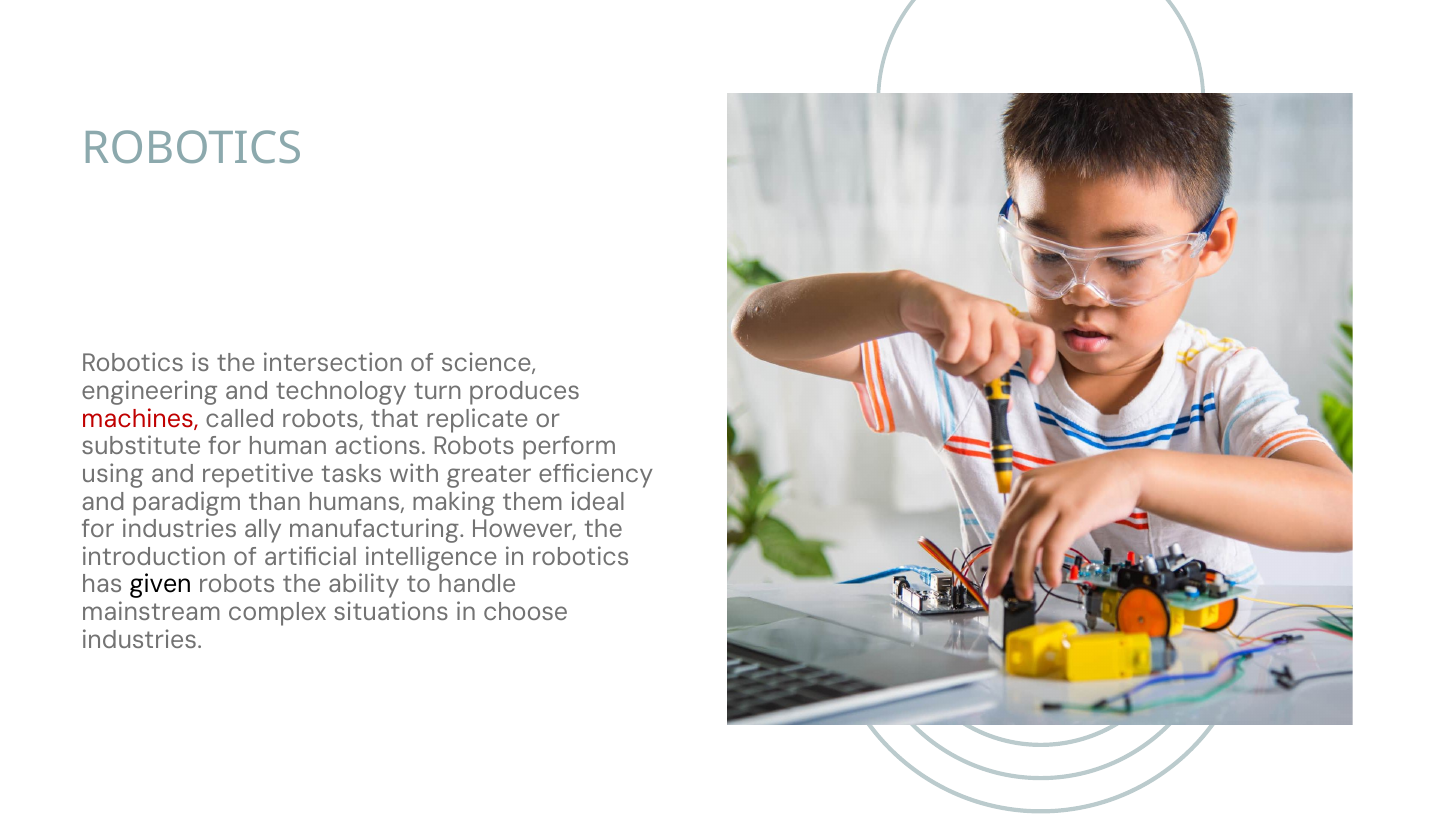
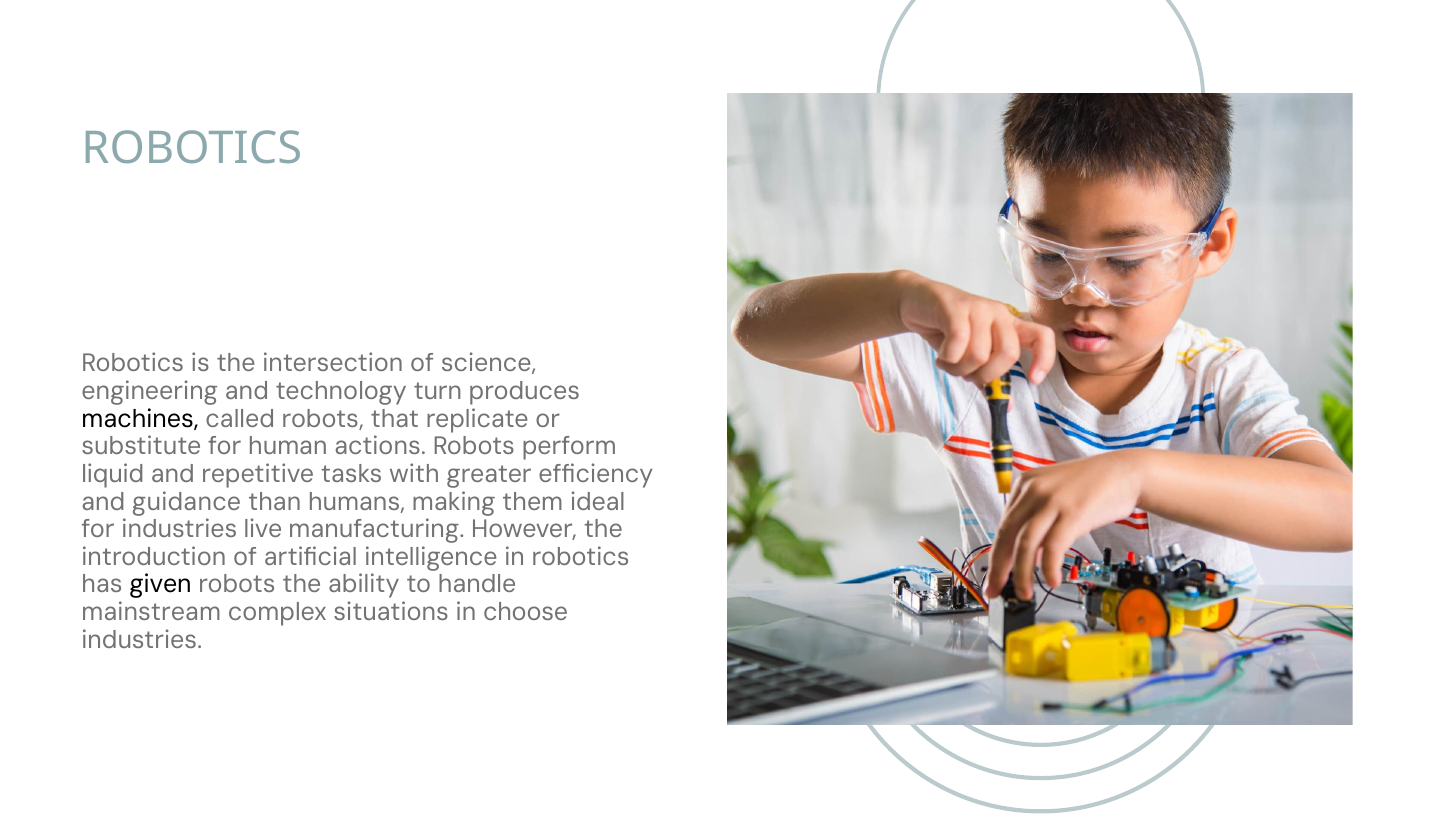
machines colour: red -> black
using: using -> liquid
paradigm: paradigm -> guidance
ally: ally -> live
